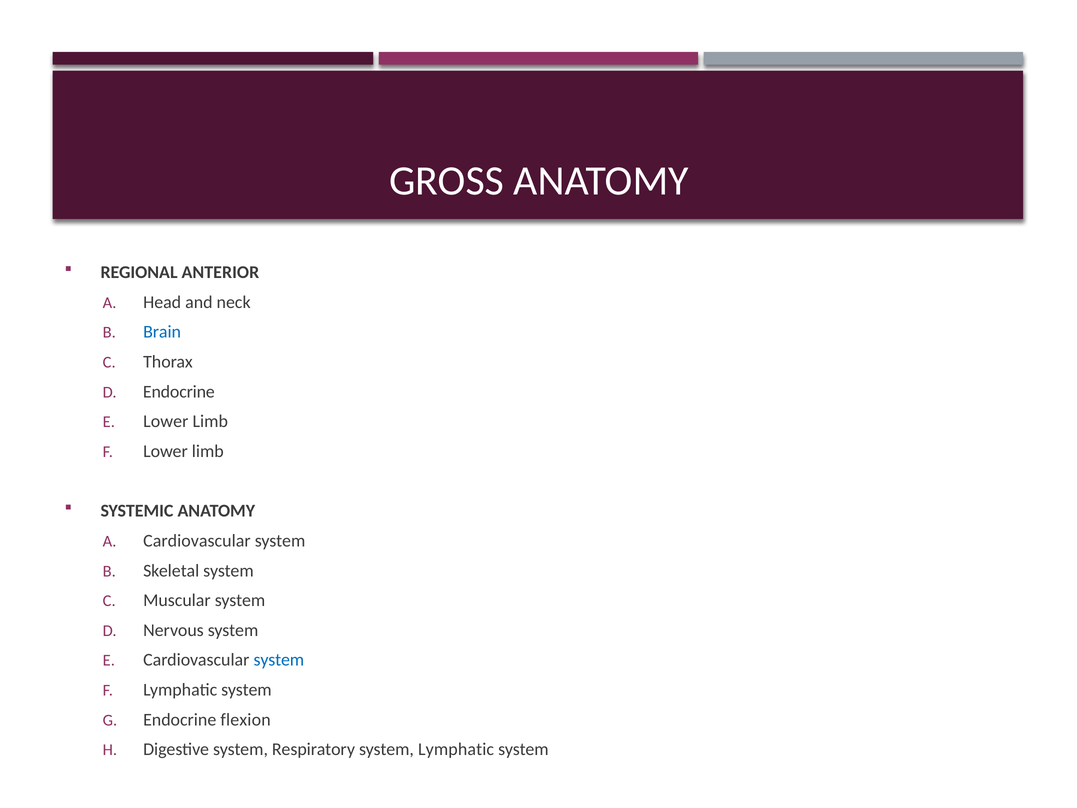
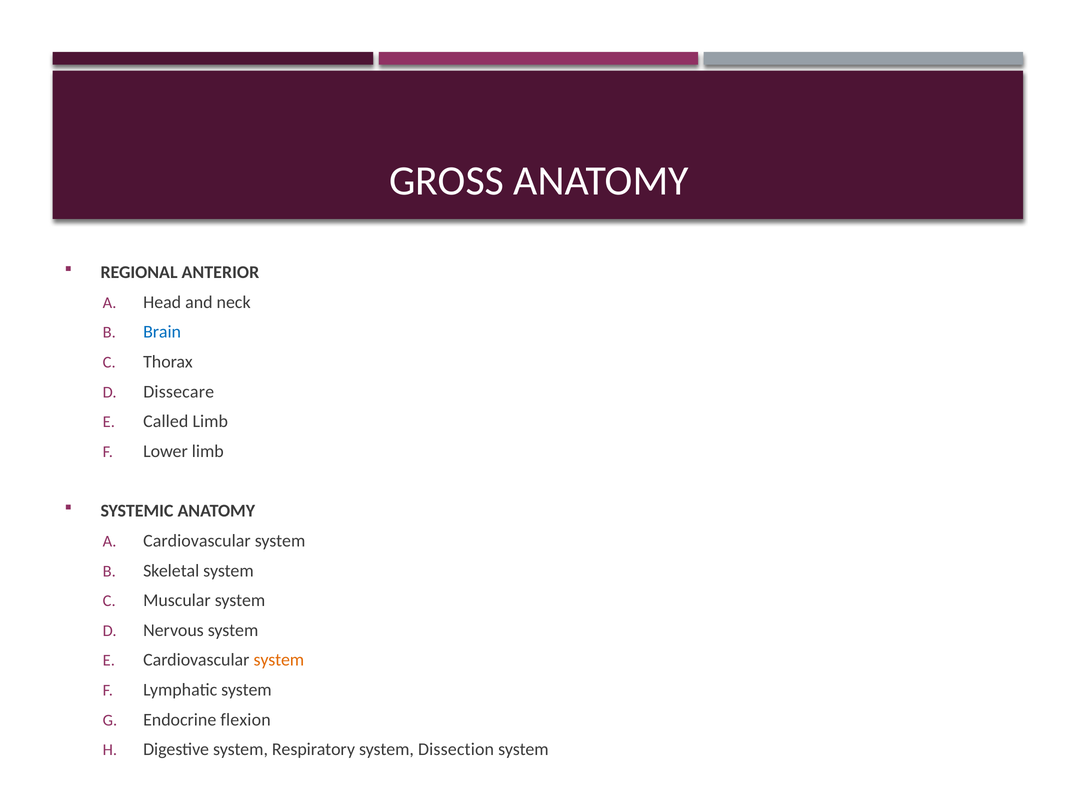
Endocrine at (179, 392): Endocrine -> Dissecare
Lower at (166, 421): Lower -> Called
system at (279, 660) colour: blue -> orange
system Lymphatic: Lymphatic -> Dissection
